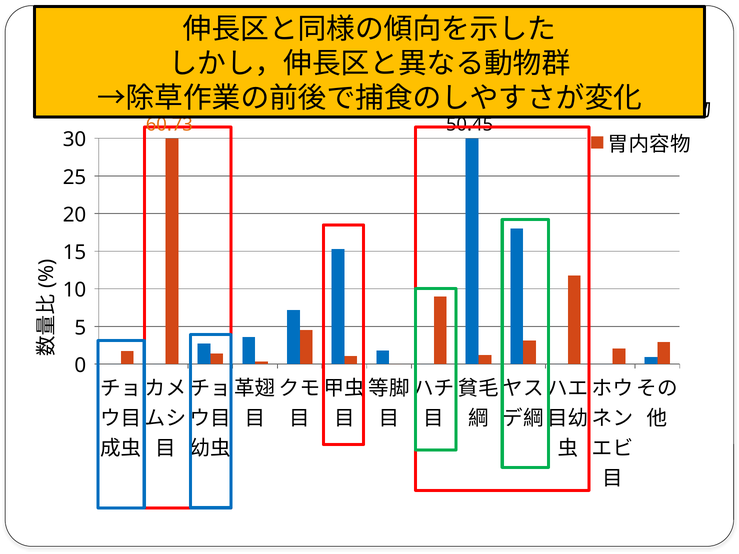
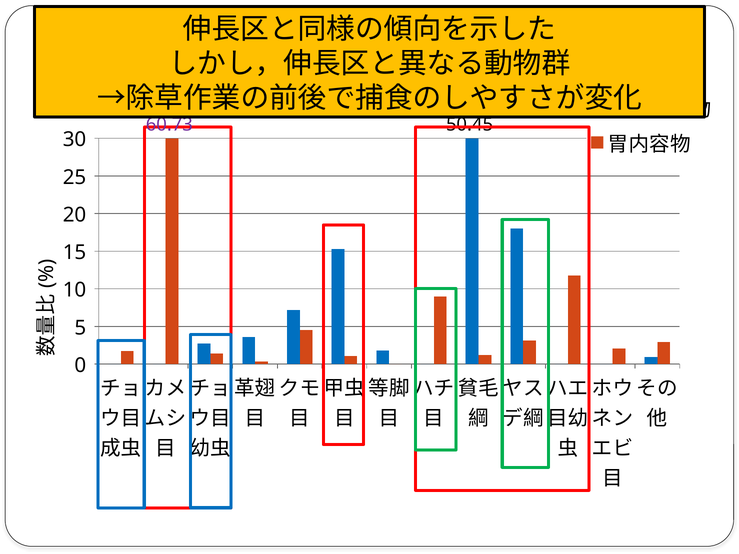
60.73 colour: orange -> purple
